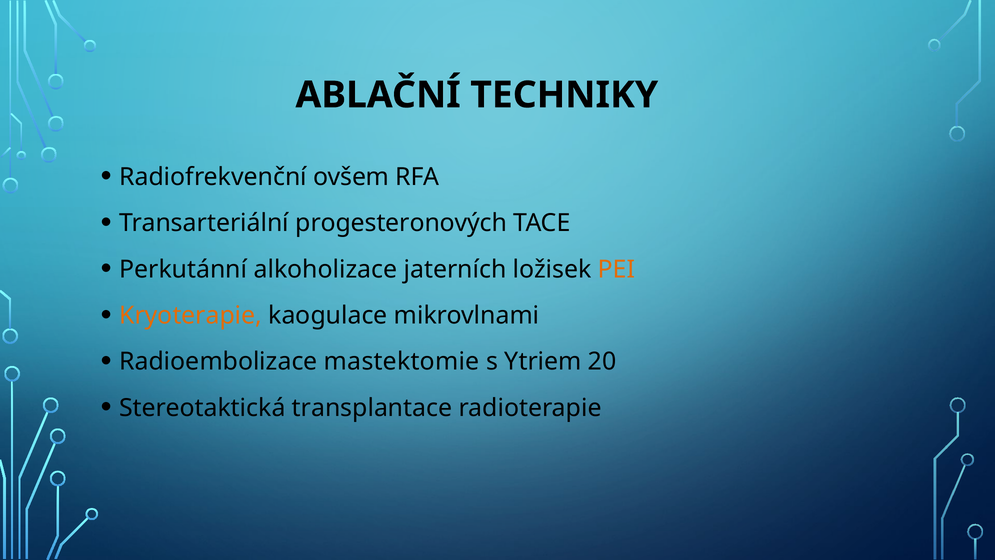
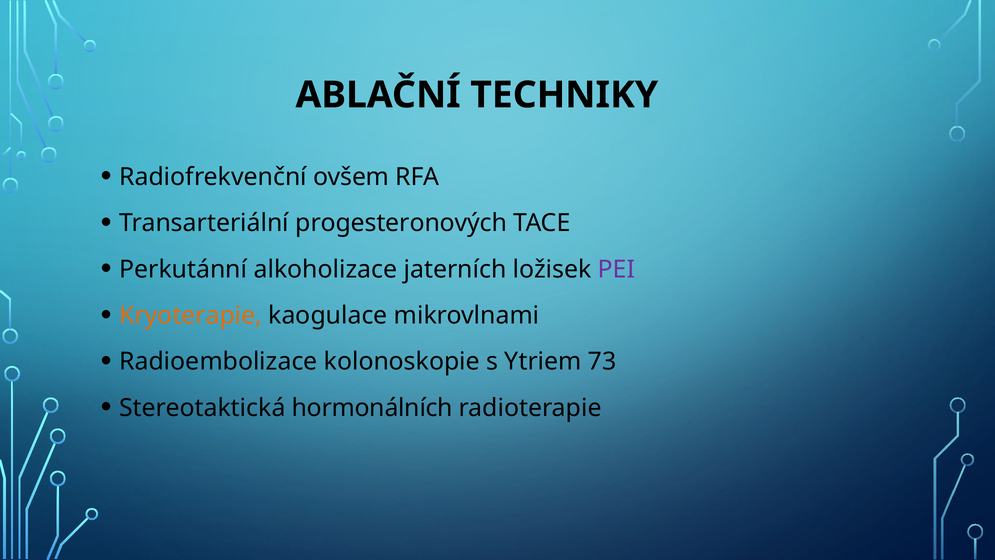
PEI colour: orange -> purple
mastektomie: mastektomie -> kolonoskopie
20: 20 -> 73
transplantace: transplantace -> hormonálních
